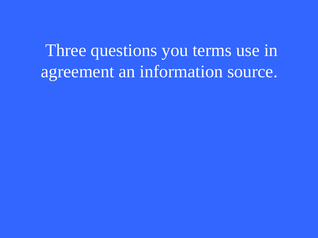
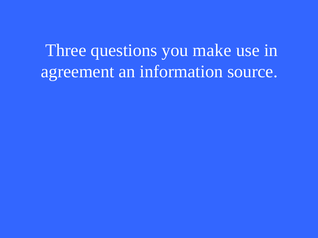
terms: terms -> make
